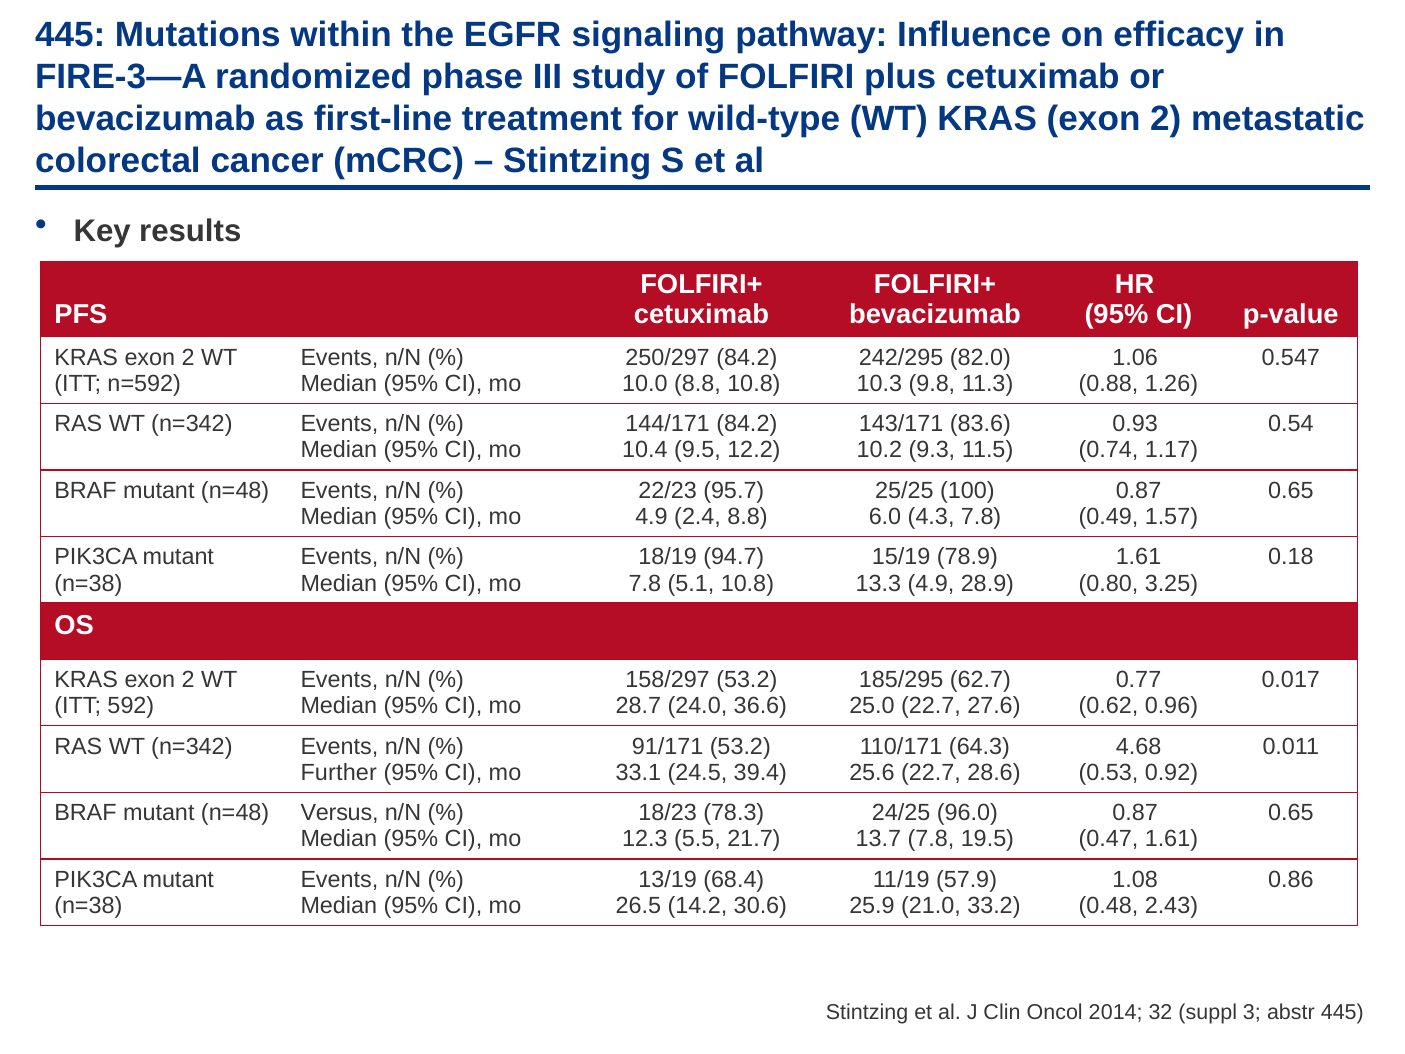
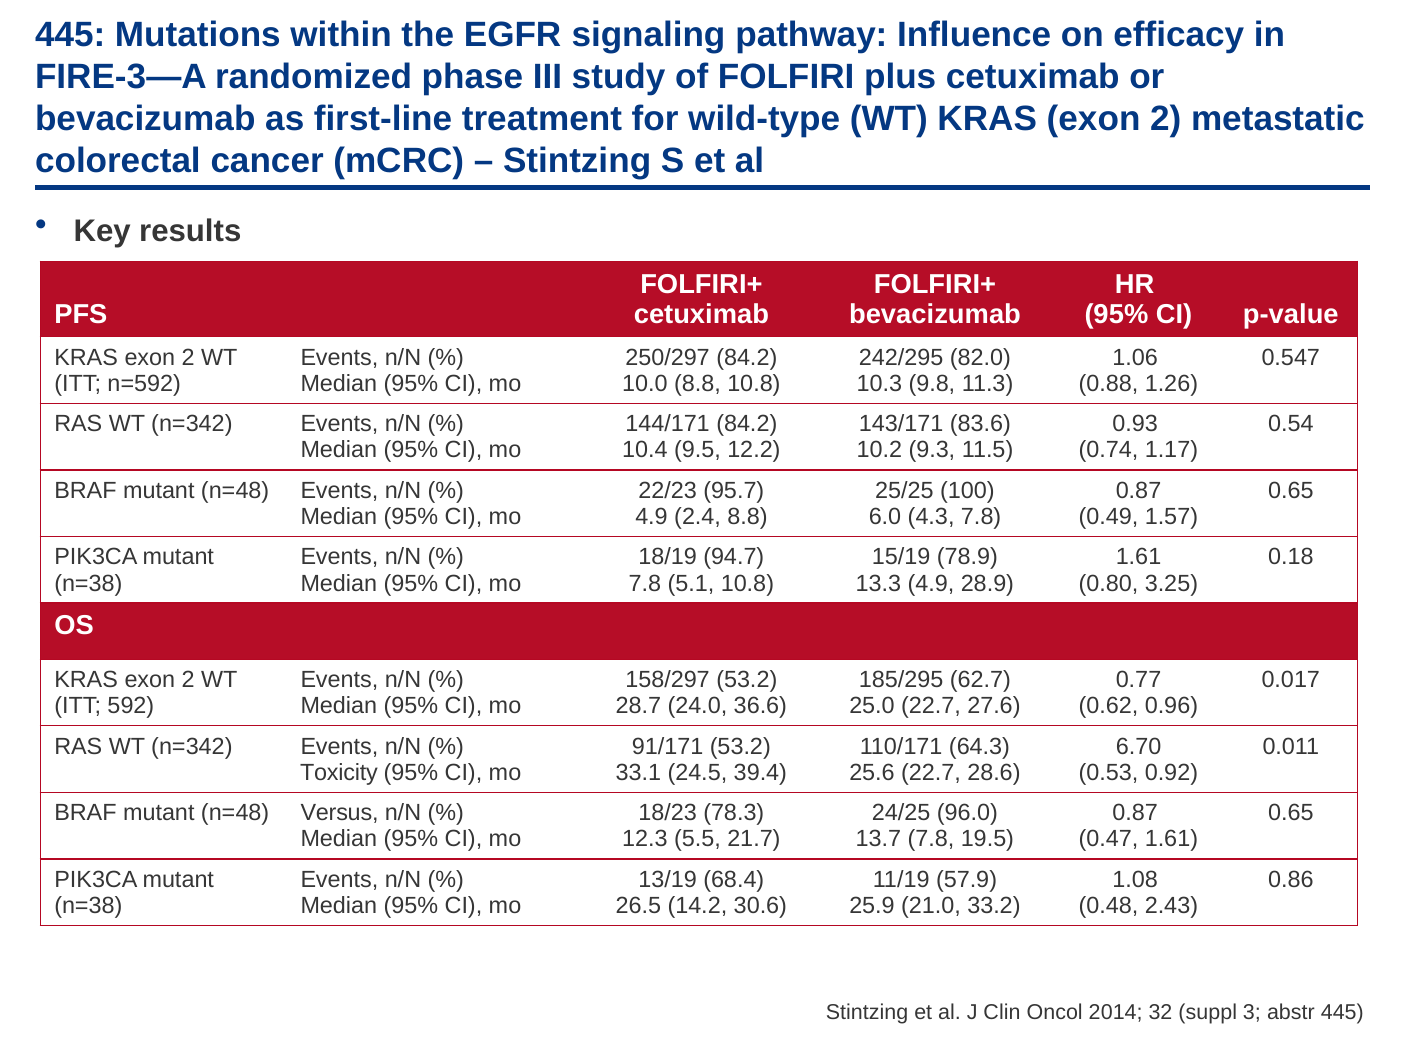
4.68: 4.68 -> 6.70
Further: Further -> Toxicity
